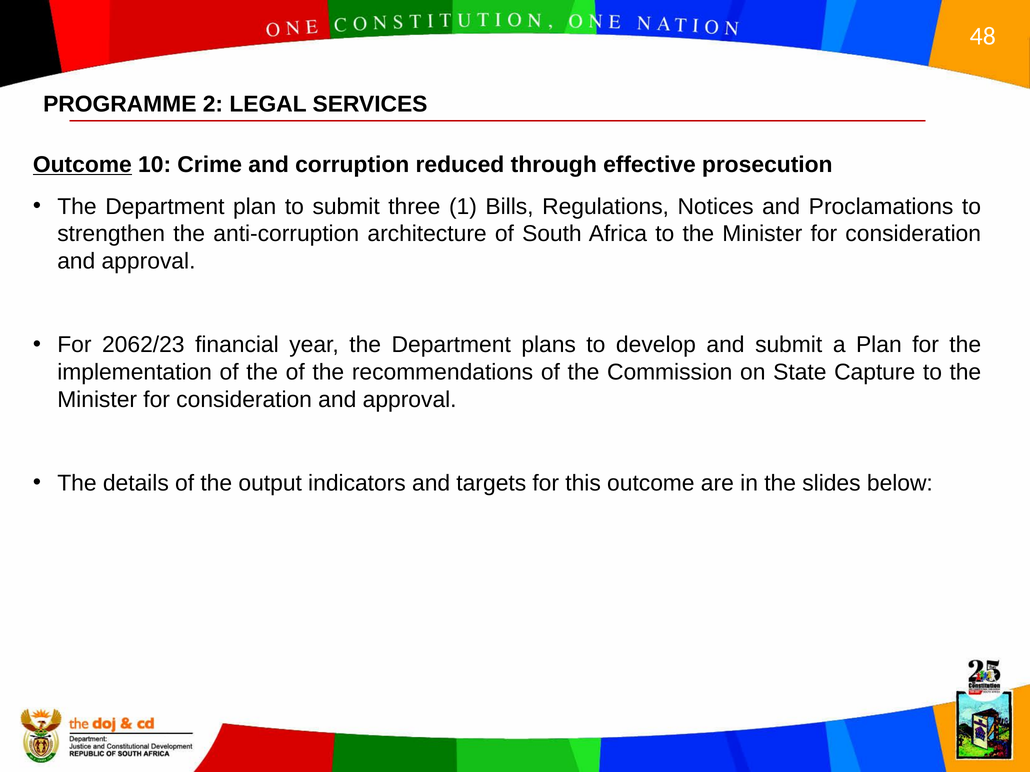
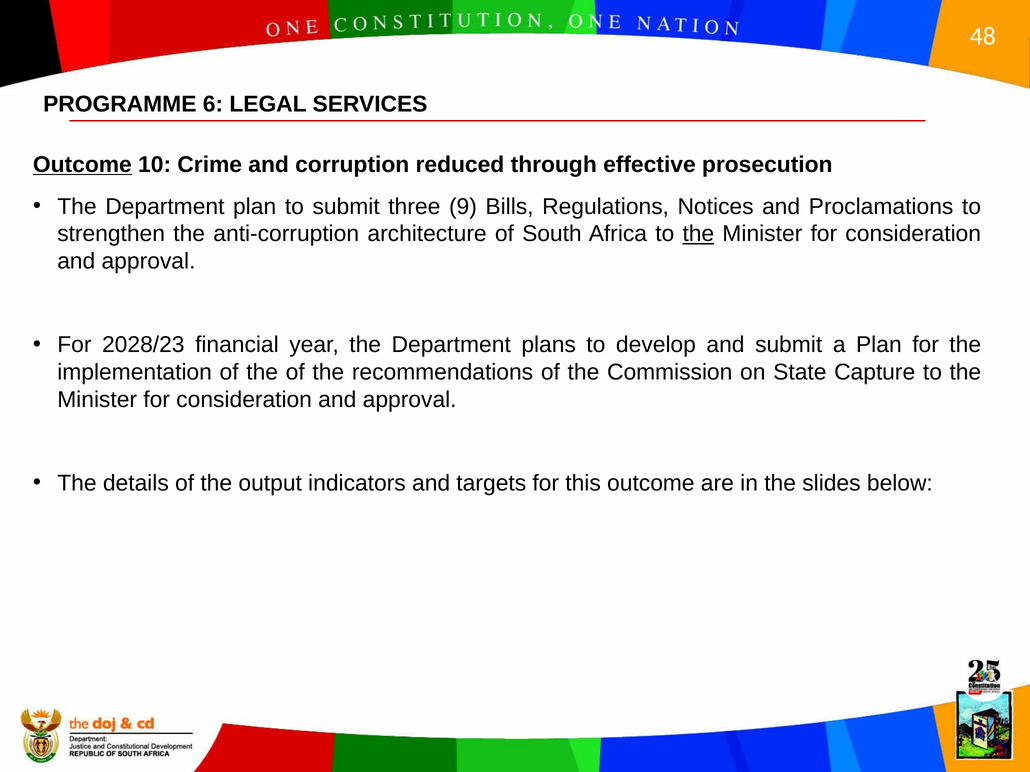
2: 2 -> 6
1: 1 -> 9
the at (698, 234) underline: none -> present
2062/23: 2062/23 -> 2028/23
